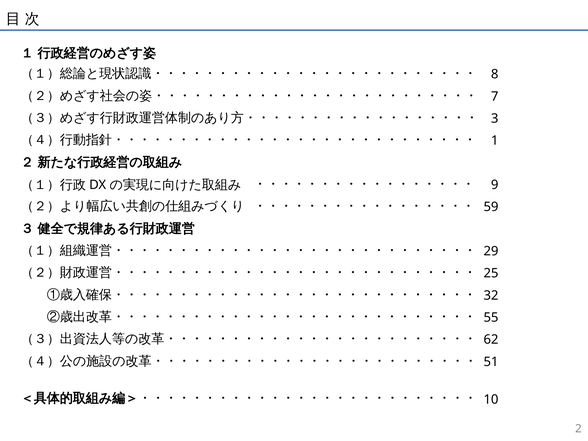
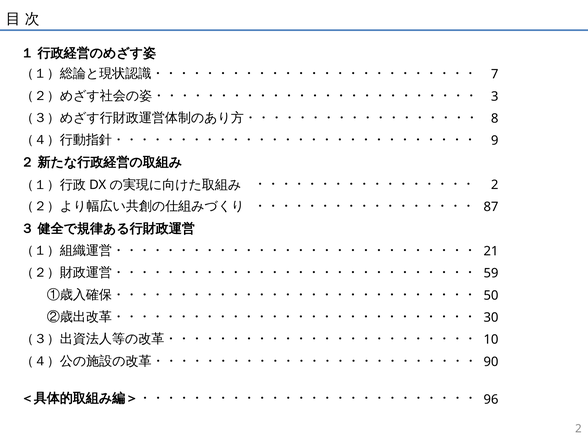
8: 8 -> 7
7: 7 -> 3
3: 3 -> 8
1: 1 -> 9
9 at (495, 185): 9 -> 2
59: 59 -> 87
29: 29 -> 21
25: 25 -> 59
32: 32 -> 50
55: 55 -> 30
62: 62 -> 10
51: 51 -> 90
10: 10 -> 96
